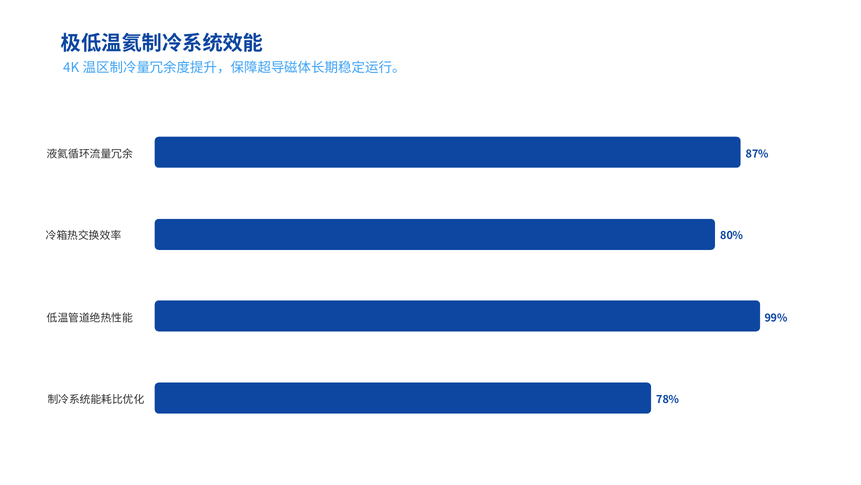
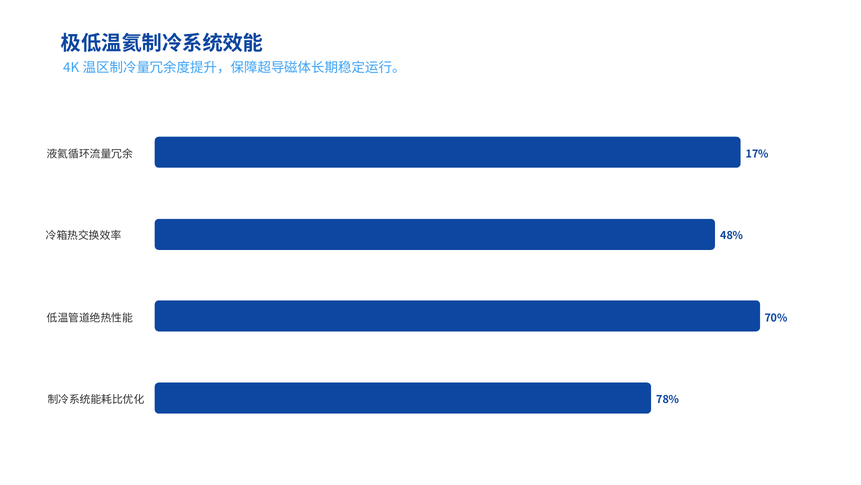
87%: 87% -> 17%
80%: 80% -> 48%
99%: 99% -> 70%
